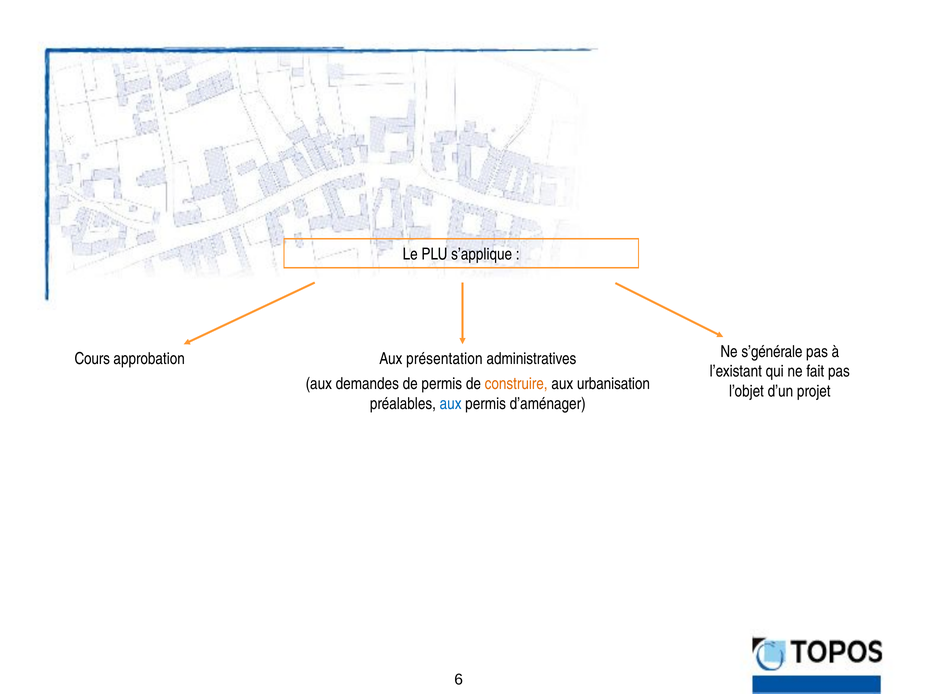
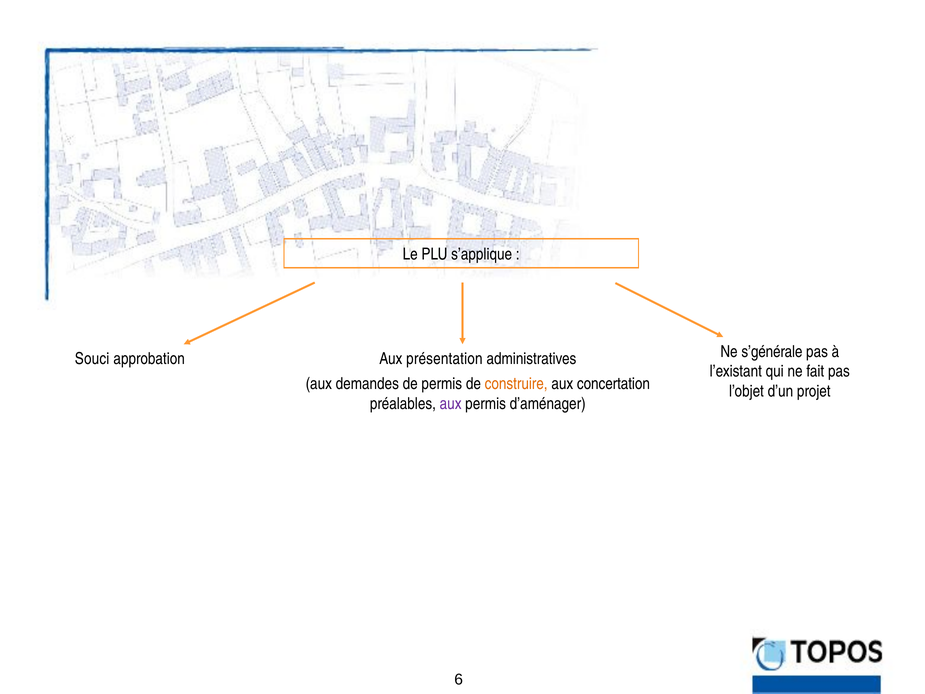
Cours: Cours -> Souci
urbanisation: urbanisation -> concertation
aux at (451, 404) colour: blue -> purple
